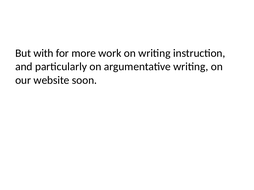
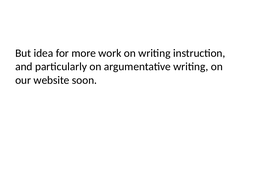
with: with -> idea
